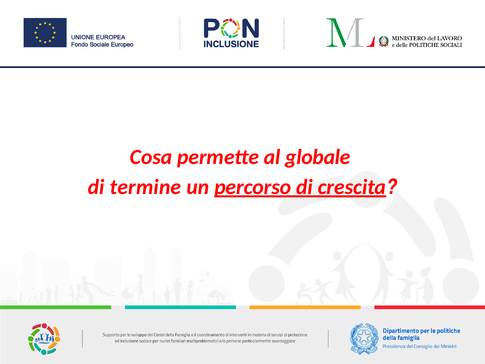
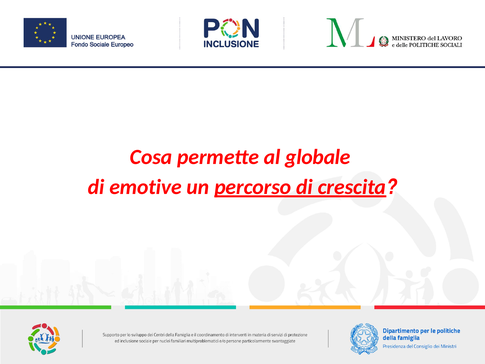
termine: termine -> emotive
